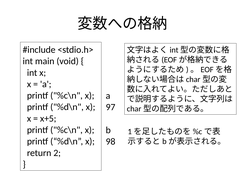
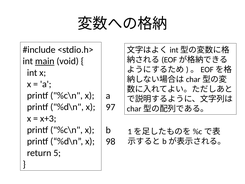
main underline: none -> present
x+5: x+5 -> x+3
2: 2 -> 5
